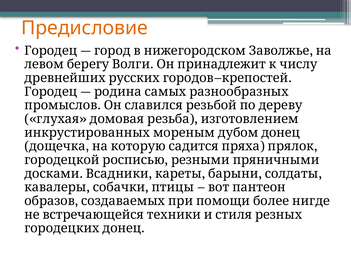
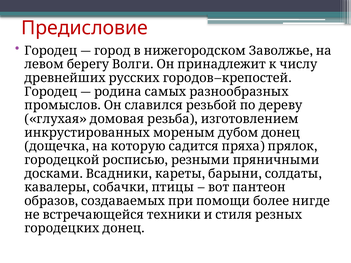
Предисловие colour: orange -> red
